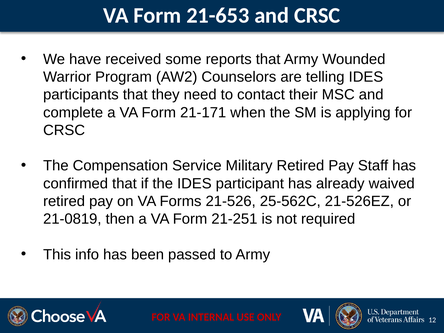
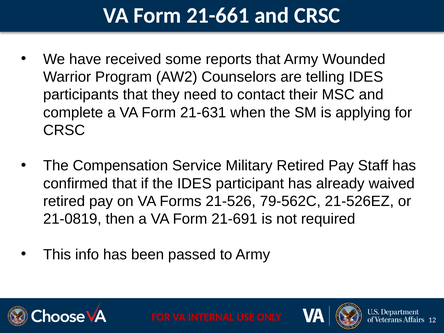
21-653: 21-653 -> 21-661
21-171: 21-171 -> 21-631
25-562C: 25-562C -> 79-562C
21-251: 21-251 -> 21-691
